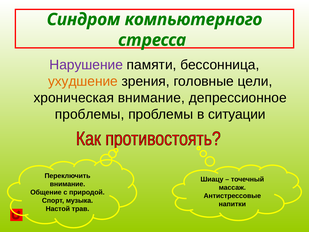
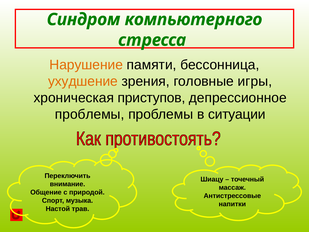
Нарушение colour: purple -> orange
цели: цели -> игры
хроническая внимание: внимание -> приступов
